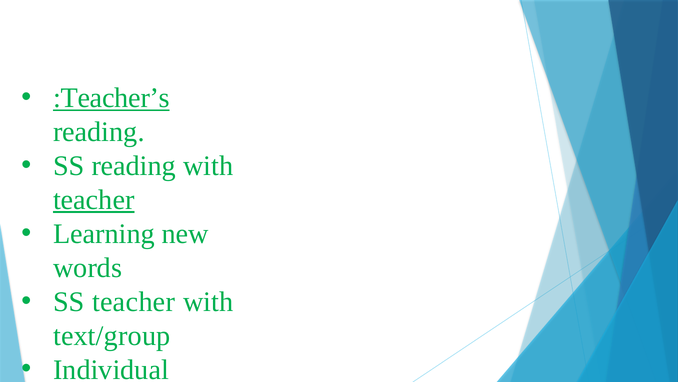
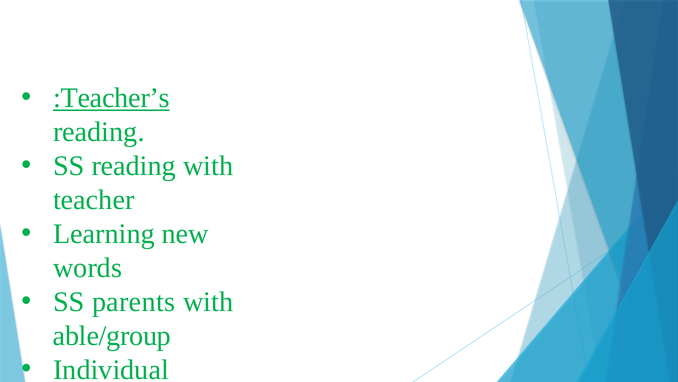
teacher at (94, 200) underline: present -> none
SS teacher: teacher -> parents
text/group: text/group -> able/group
